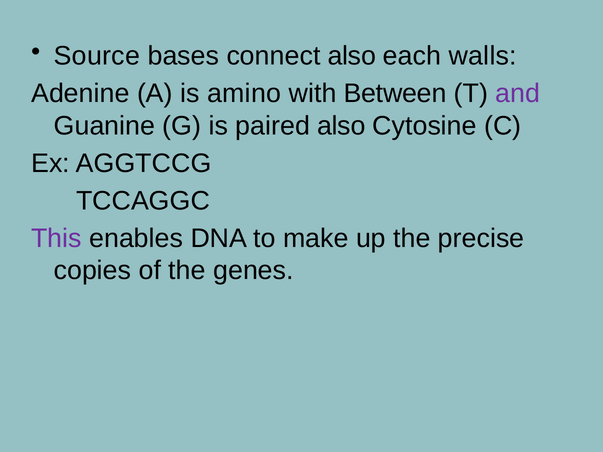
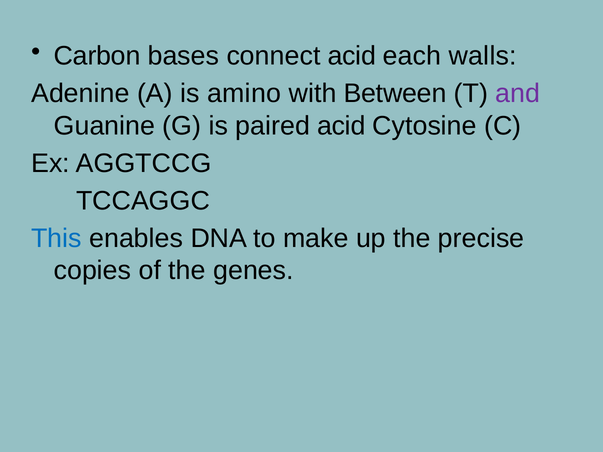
Source: Source -> Carbon
connect also: also -> acid
paired also: also -> acid
This colour: purple -> blue
